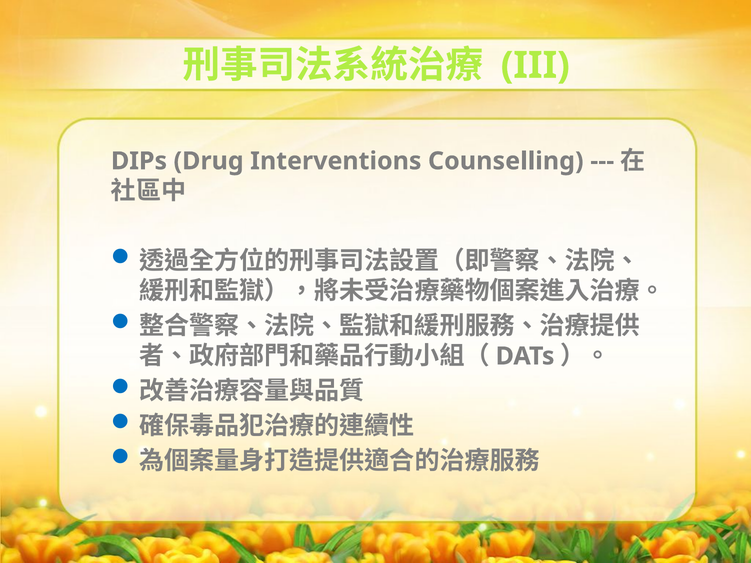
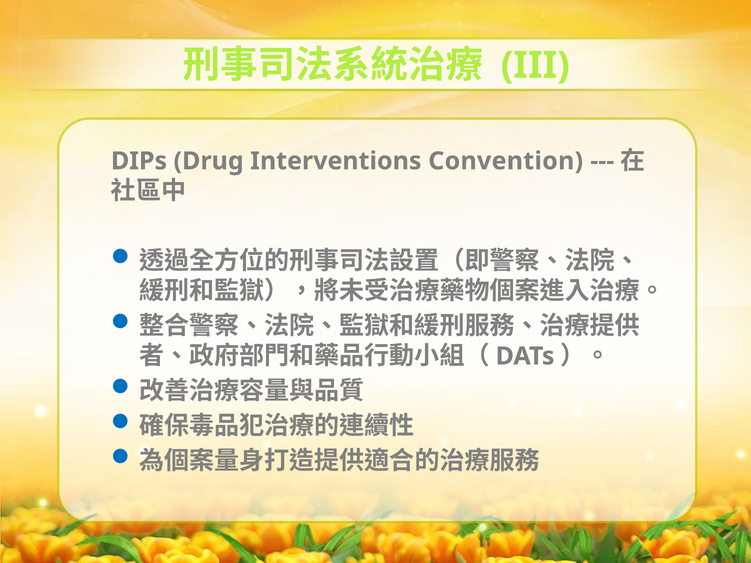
Counselling: Counselling -> Convention
